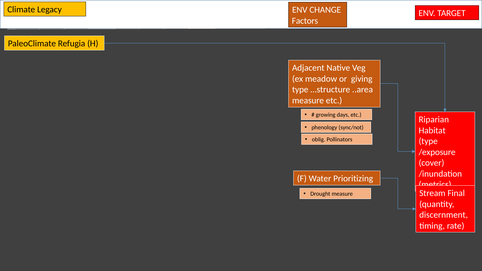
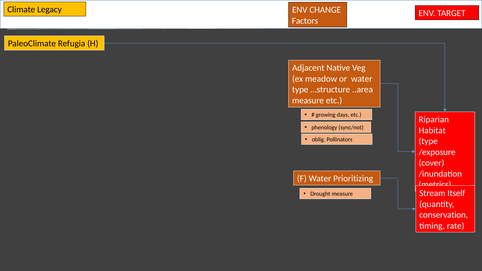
or giving: giving -> water
Final: Final -> Itself
discernment: discernment -> conservation
